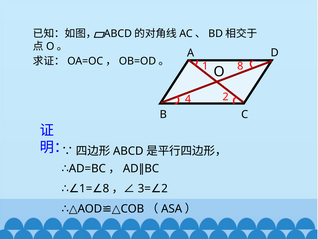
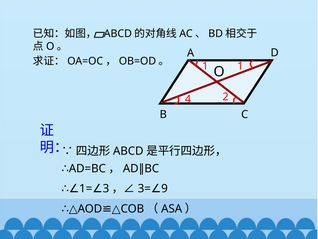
O 8: 8 -> 1
8 at (106, 188): 8 -> 3
2 at (164, 188): 2 -> 9
